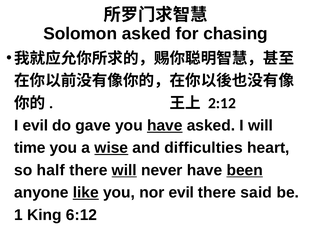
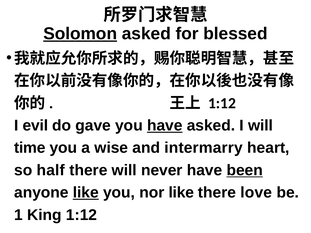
Solomon underline: none -> present
chasing: chasing -> blessed
2:12 at (222, 103): 2:12 -> 1:12
wise underline: present -> none
difficulties: difficulties -> intermarry
will at (124, 170) underline: present -> none
nor evil: evil -> like
said: said -> love
King 6:12: 6:12 -> 1:12
